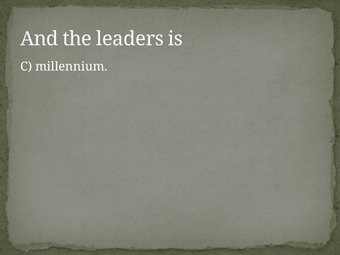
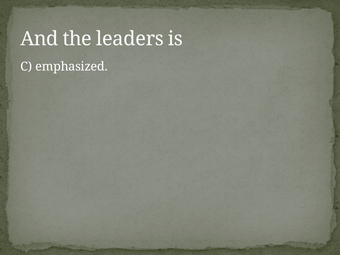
millennium: millennium -> emphasized
